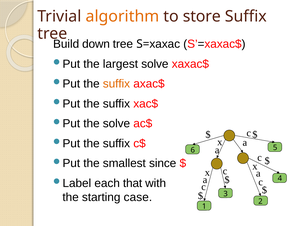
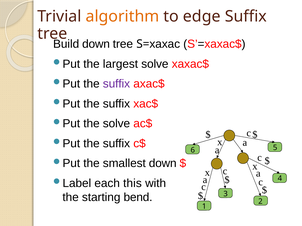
store: store -> edge
suffix at (116, 84) colour: orange -> purple
smallest since: since -> down
that: that -> this
case: case -> bend
